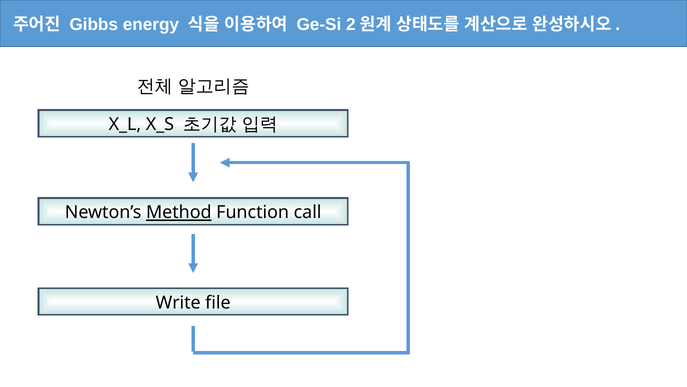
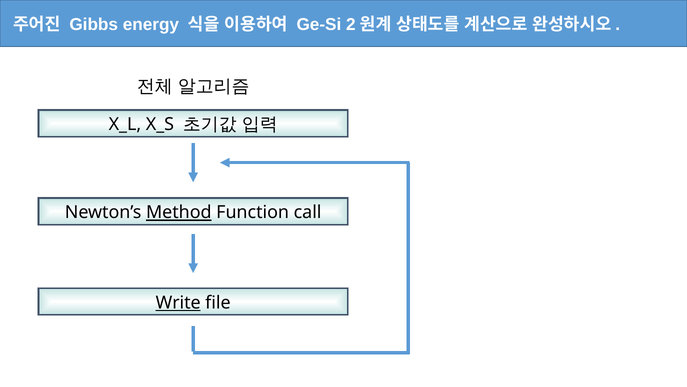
Write underline: none -> present
